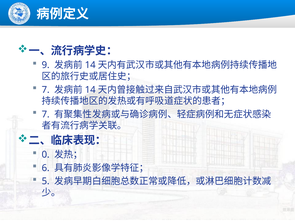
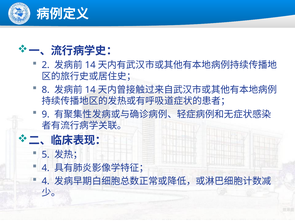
9: 9 -> 2
7 at (46, 89): 7 -> 8
7 at (46, 114): 7 -> 9
0: 0 -> 5
6 at (46, 167): 6 -> 4
5 at (46, 181): 5 -> 4
